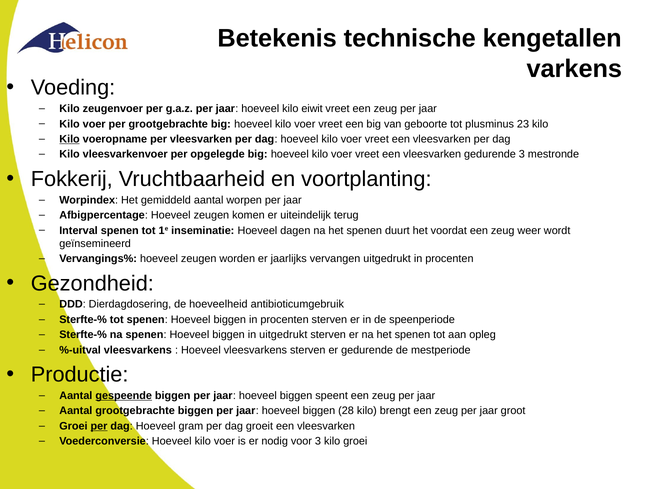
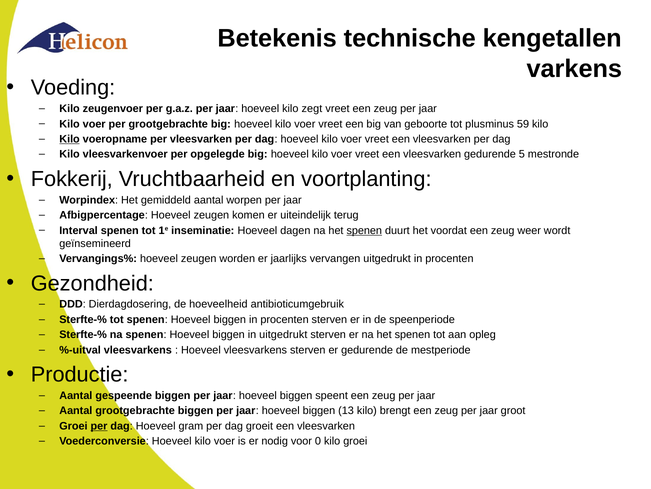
eiwit: eiwit -> zegt
23: 23 -> 59
gedurende 3: 3 -> 5
spenen at (364, 230) underline: none -> present
gespeende underline: present -> none
28: 28 -> 13
voor 3: 3 -> 0
